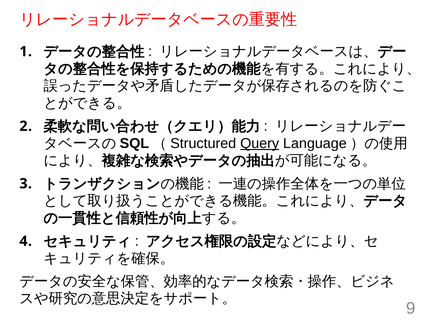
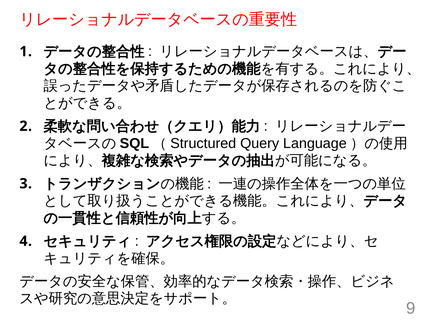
Query underline: present -> none
